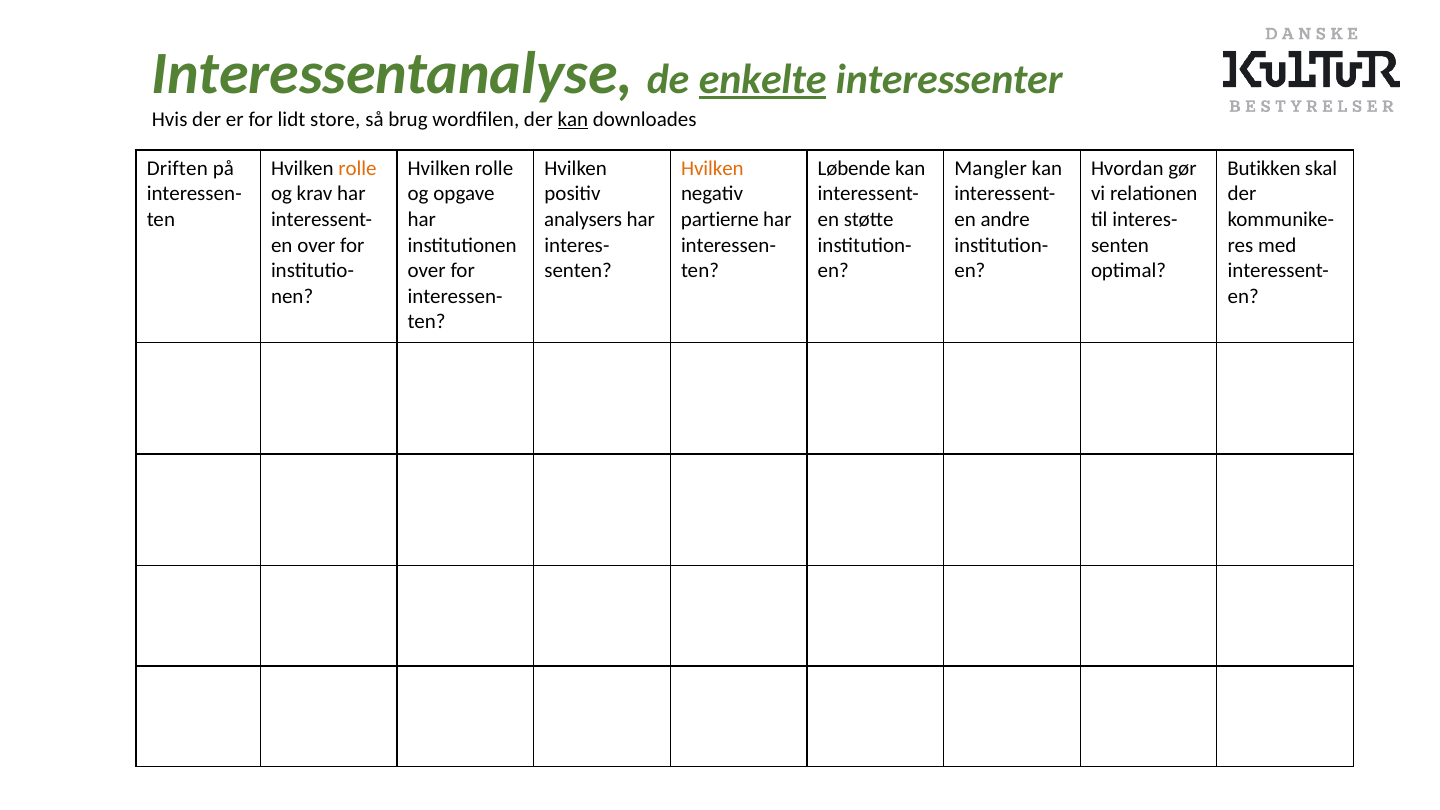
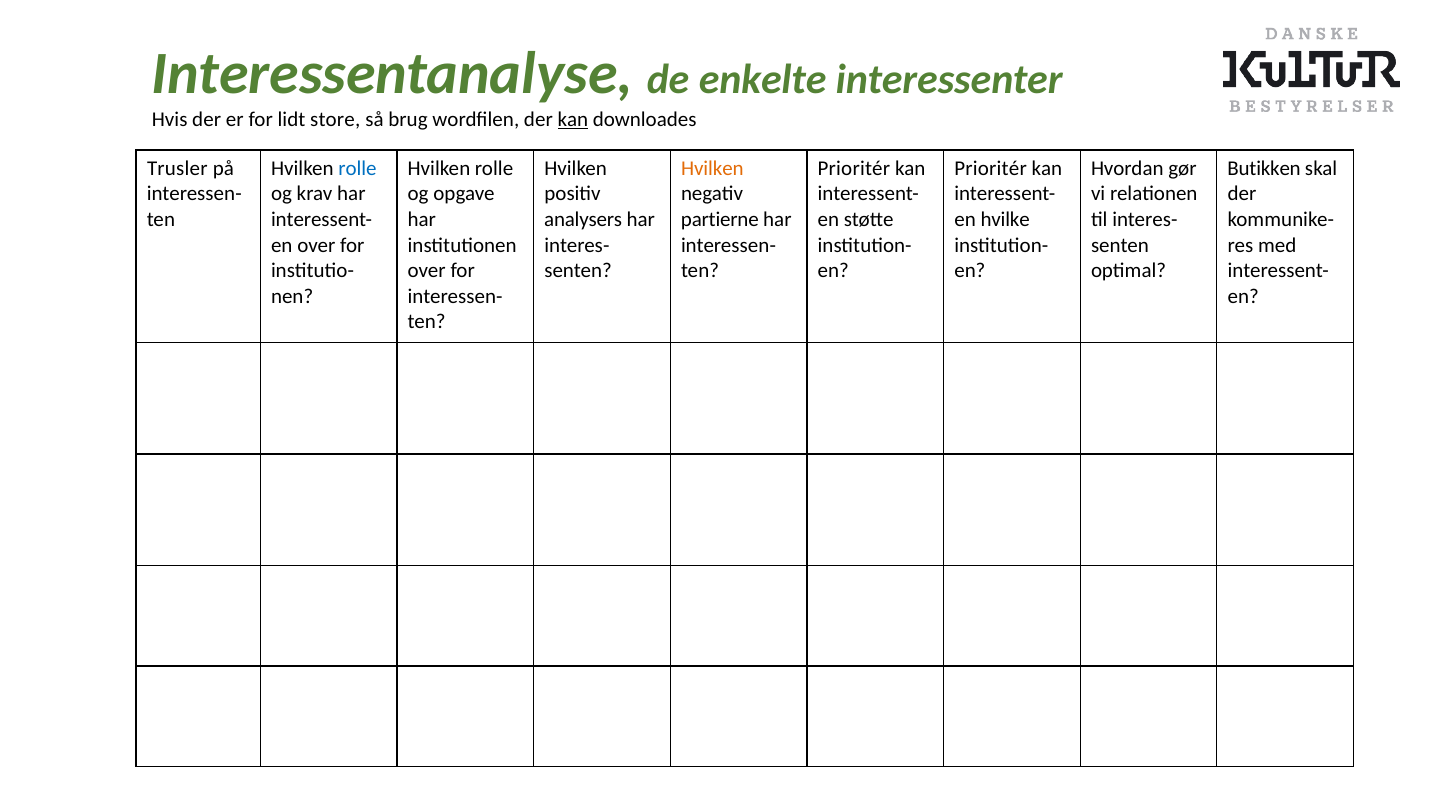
enkelte underline: present -> none
Driften: Driften -> Trusler
rolle at (357, 169) colour: orange -> blue
Løbende at (854, 169): Løbende -> Prioritér
Mangler at (991, 169): Mangler -> Prioritér
andre: andre -> hvilke
